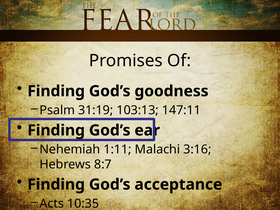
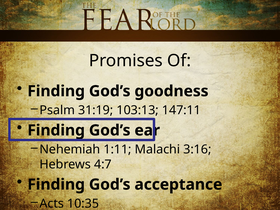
8:7: 8:7 -> 4:7
